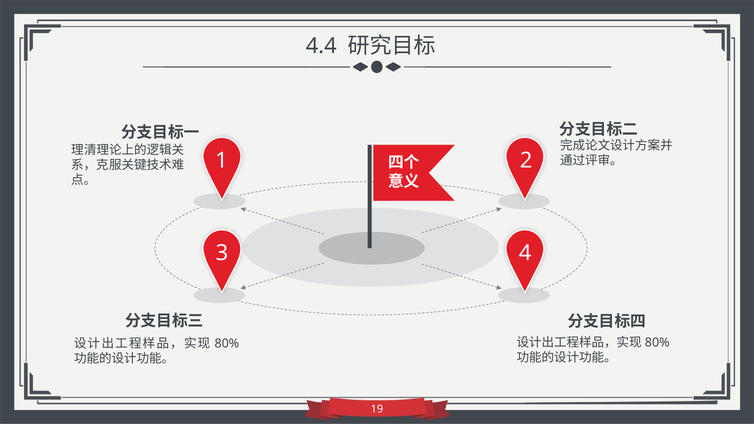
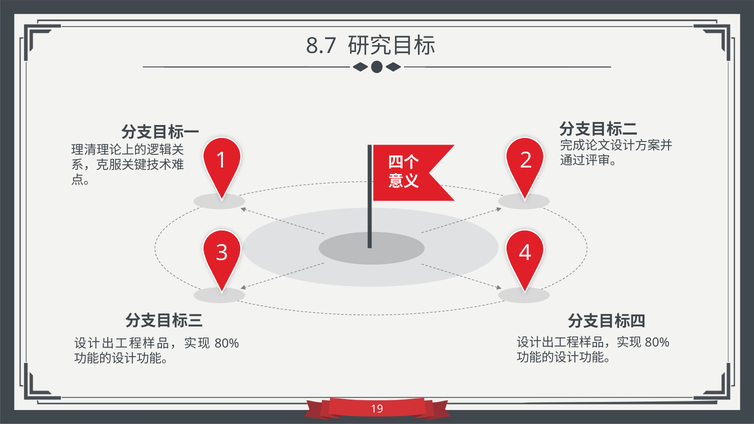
4.4: 4.4 -> 8.7
